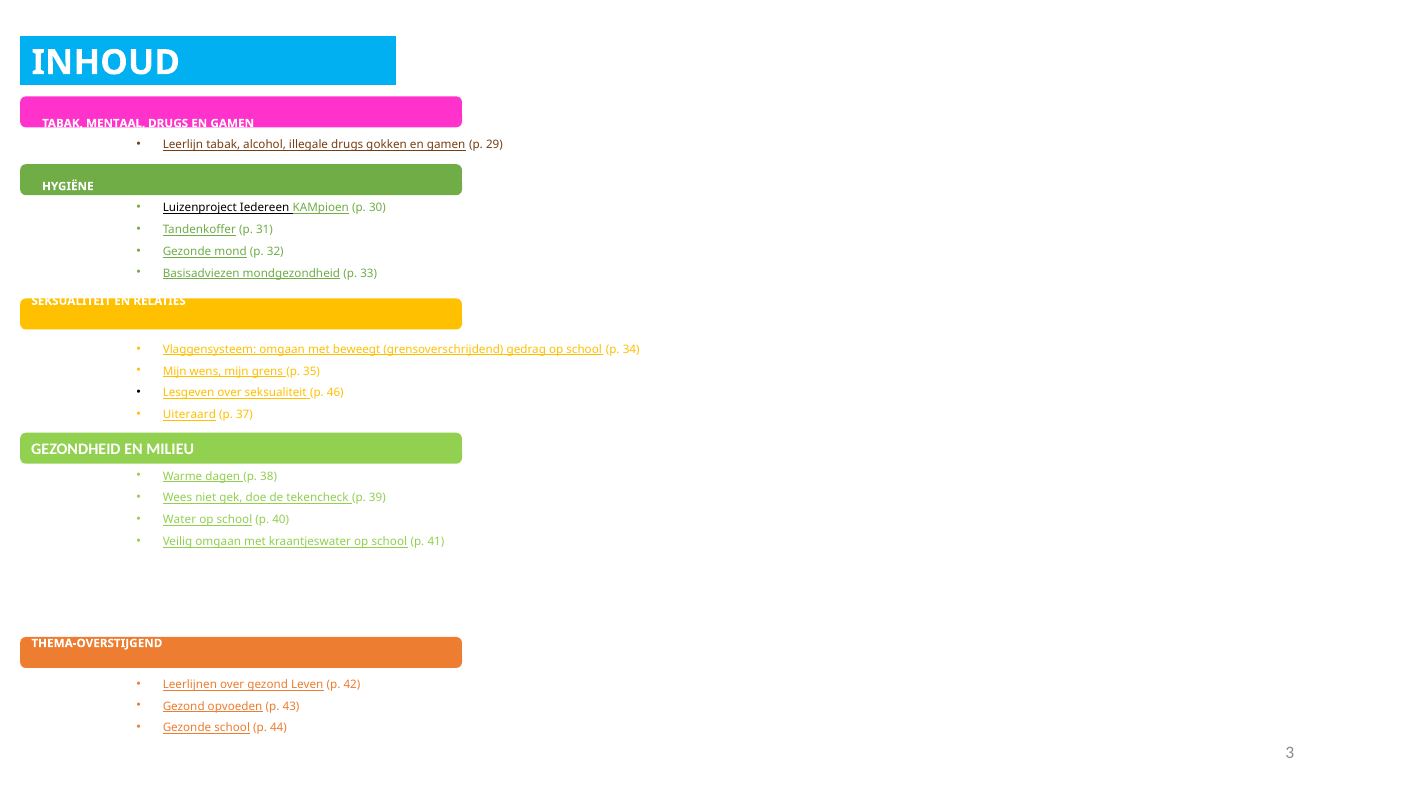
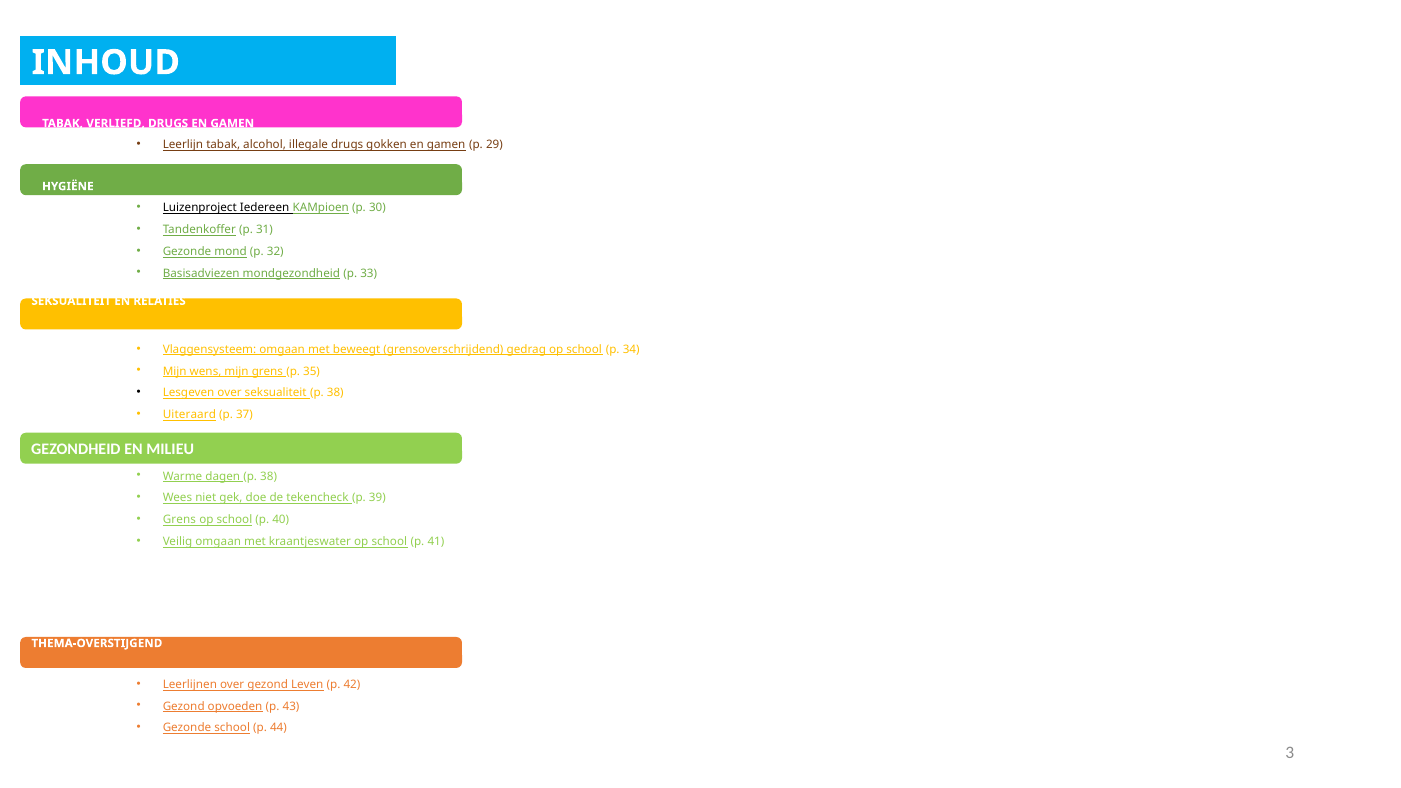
MENTAAL: MENTAAL -> VERLIEFD
seksualiteit p 46: 46 -> 38
Water at (179, 520): Water -> Grens
